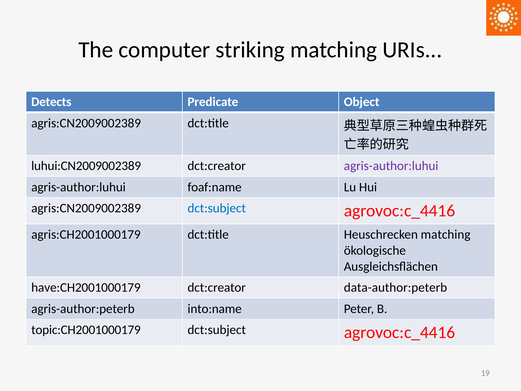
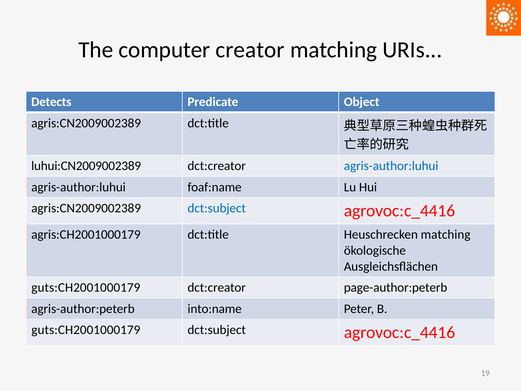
striking: striking -> creator
agris-author:luhui at (391, 166) colour: purple -> blue
have:CH2001000179 at (86, 287): have:CH2001000179 -> guts:CH2001000179
data-author:peterb: data-author:peterb -> page-author:peterb
topic:CH2001000179 at (86, 330): topic:CH2001000179 -> guts:CH2001000179
